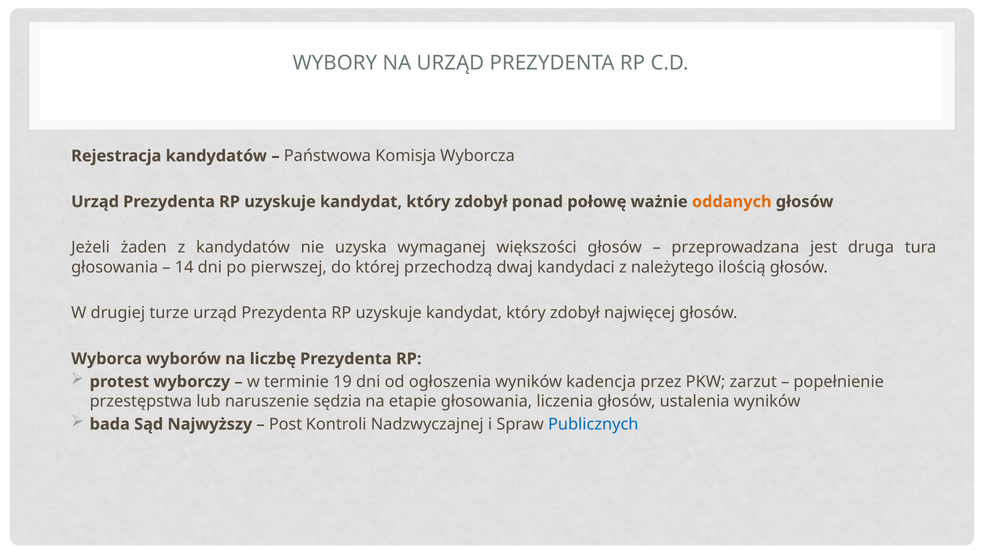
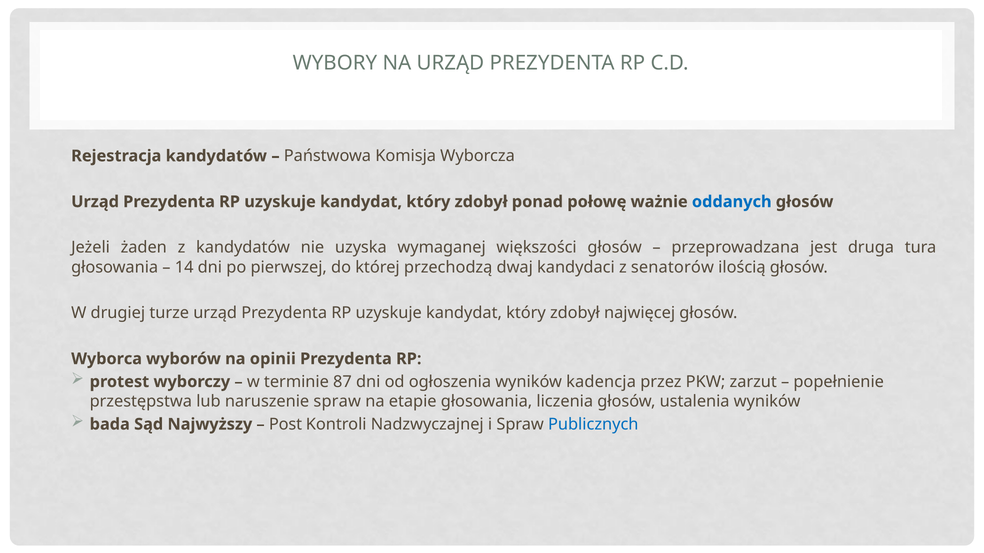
oddanych colour: orange -> blue
należytego: należytego -> senatorów
liczbę: liczbę -> opinii
19: 19 -> 87
naruszenie sędzia: sędzia -> spraw
